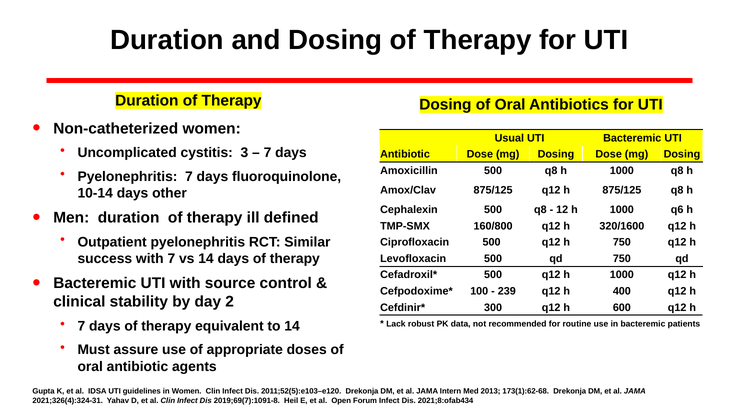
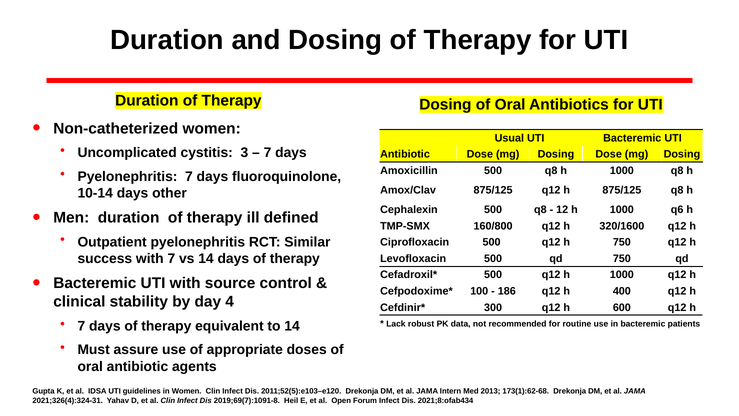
239: 239 -> 186
2: 2 -> 4
